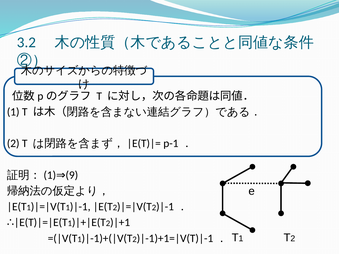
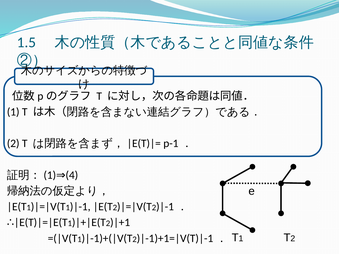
3.2: 3.2 -> 1.5
9: 9 -> 4
